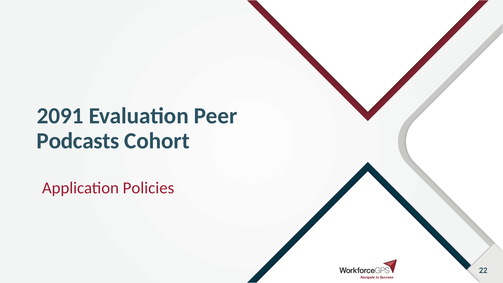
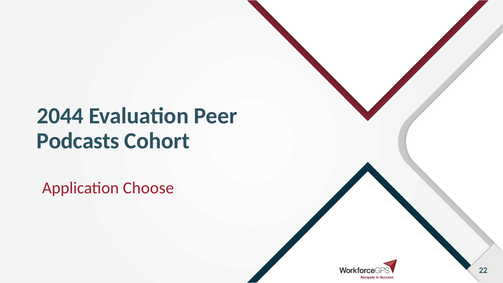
2091: 2091 -> 2044
Policies: Policies -> Choose
